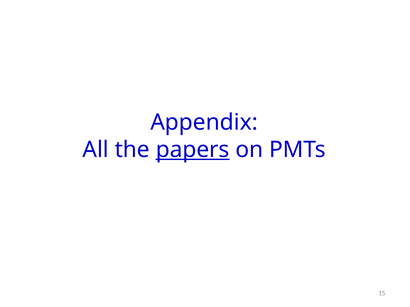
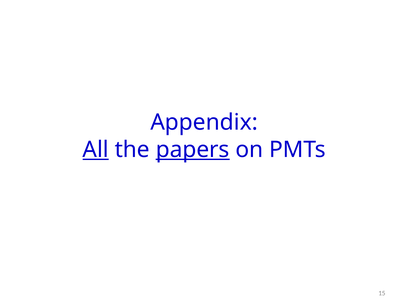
All underline: none -> present
